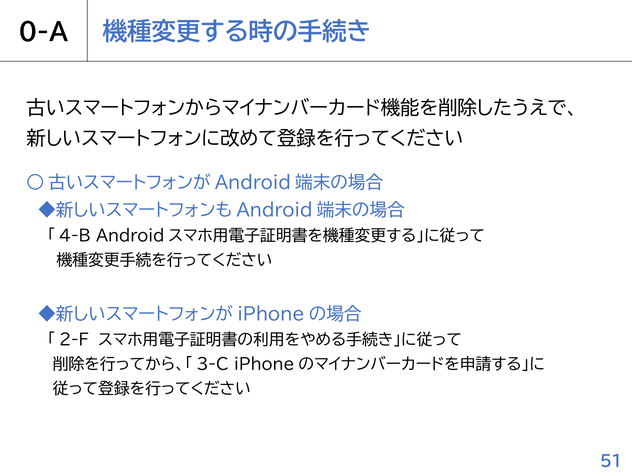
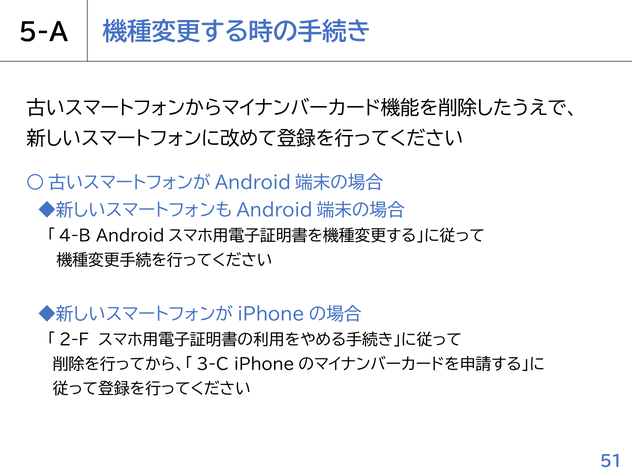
0-A: 0-A -> 5-A
